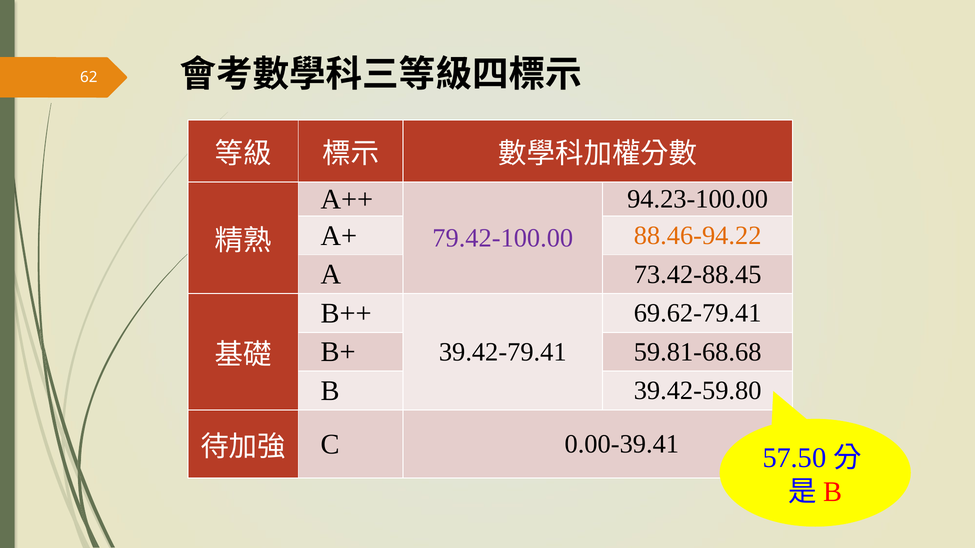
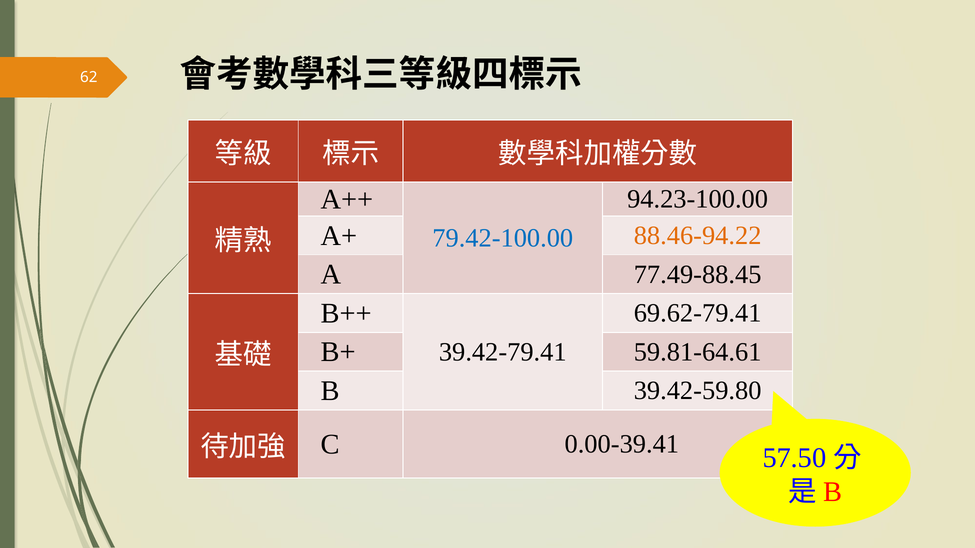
79.42-100.00 colour: purple -> blue
73.42-88.45: 73.42-88.45 -> 77.49-88.45
59.81-68.68: 59.81-68.68 -> 59.81-64.61
